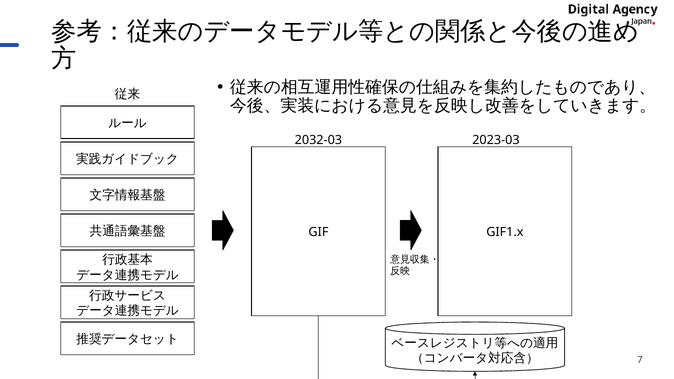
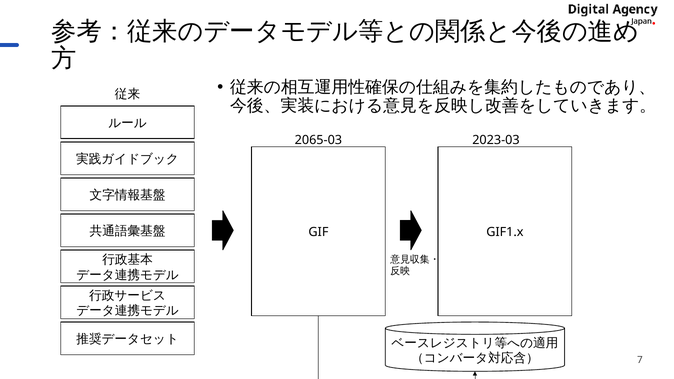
2032-03: 2032-03 -> 2065-03
